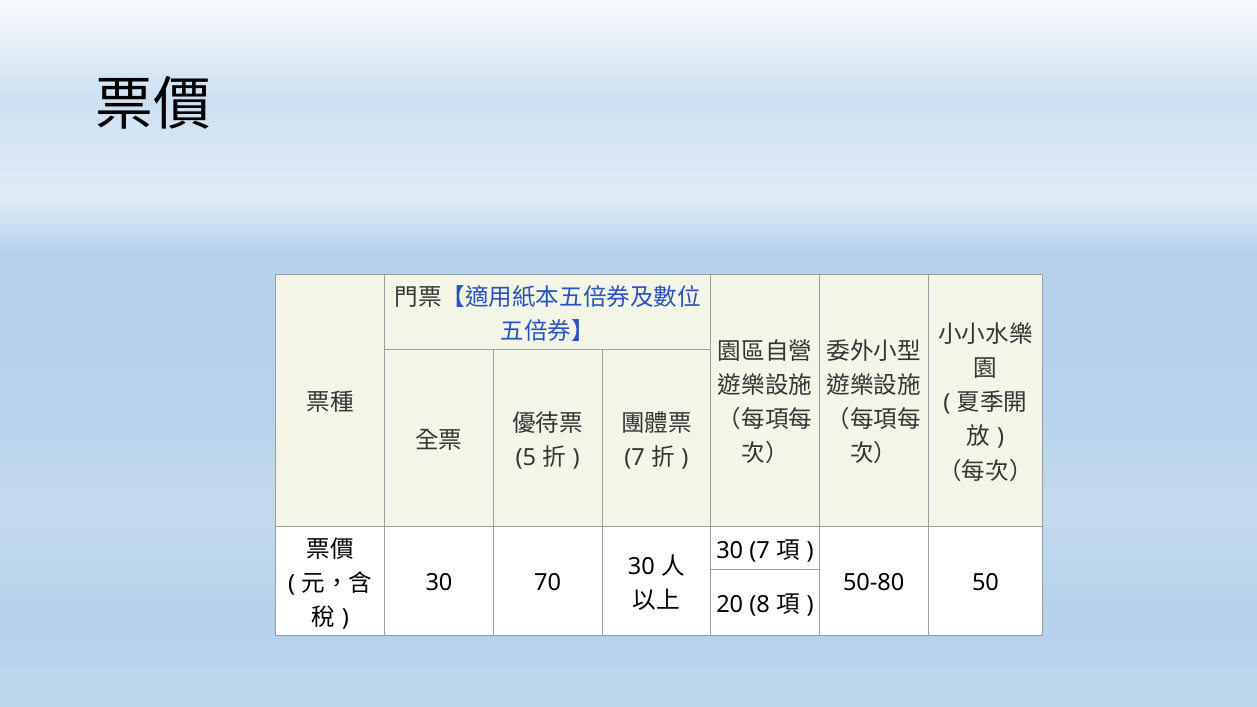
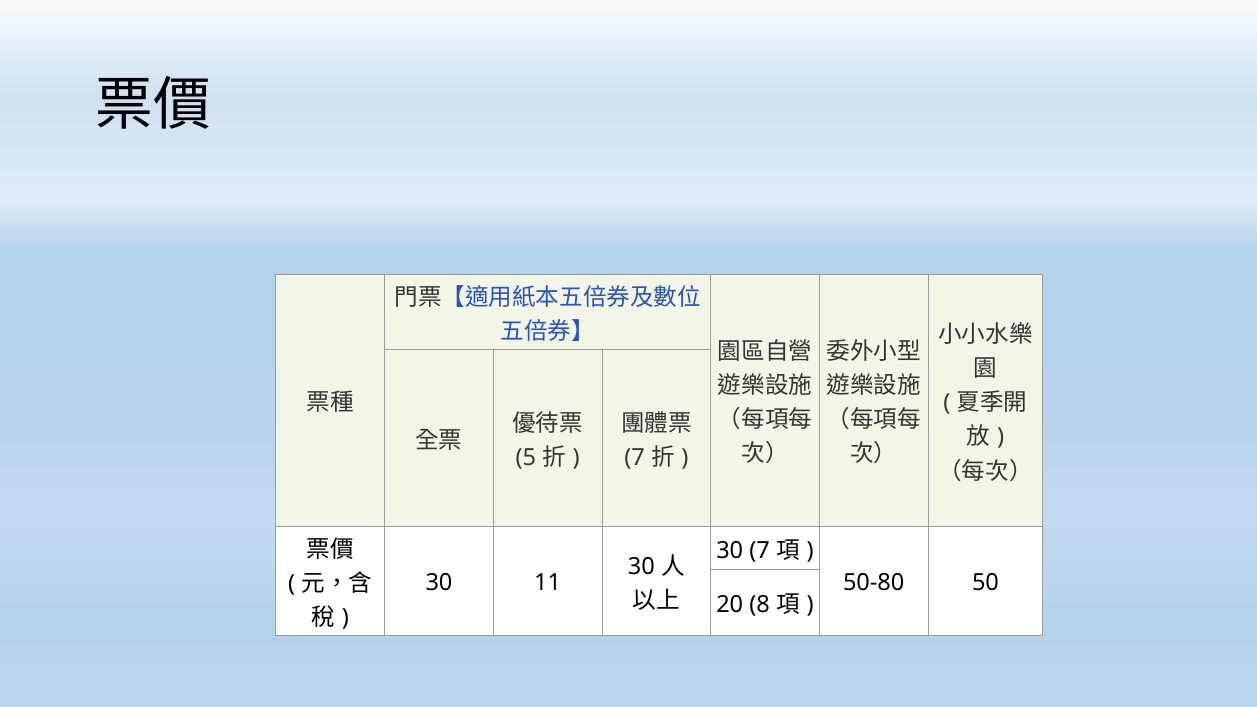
70: 70 -> 11
